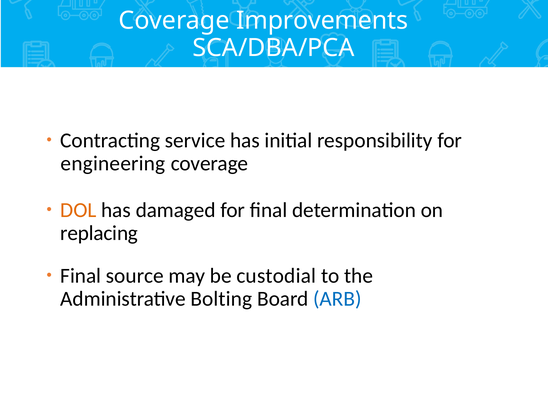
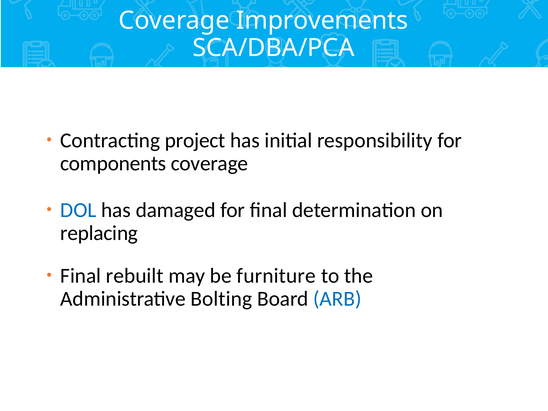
service: service -> project
engineering: engineering -> components
DOL colour: orange -> blue
source: source -> rebuilt
custodial: custodial -> furniture
